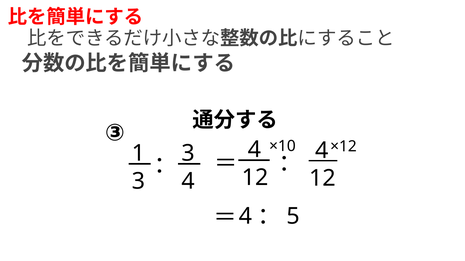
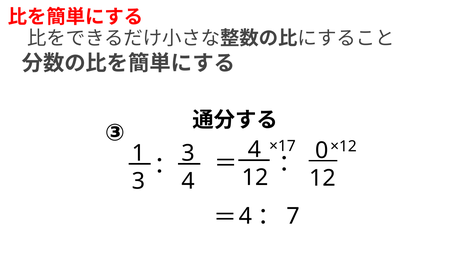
×10: ×10 -> ×17
4 at (322, 151): 4 -> 0
5: 5 -> 7
